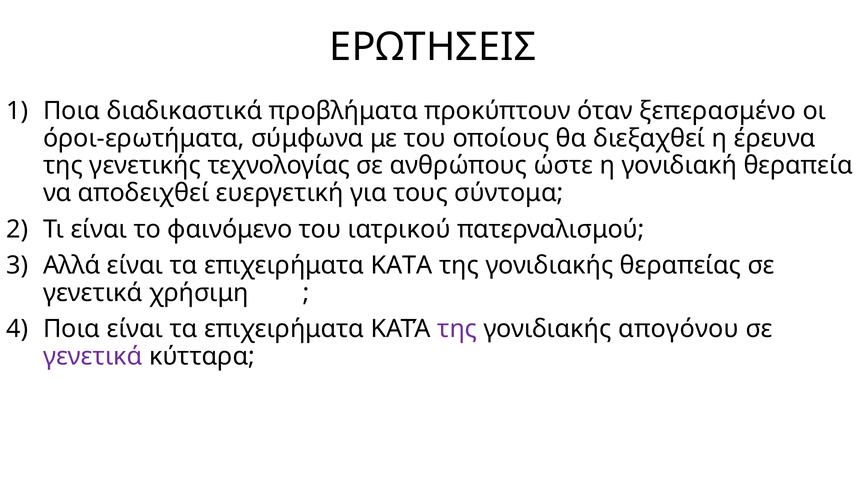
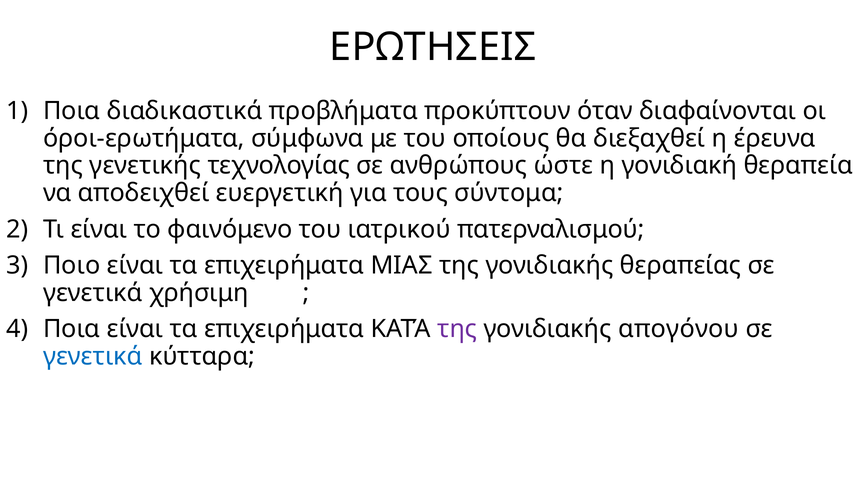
ξεπερασμένο: ξεπερασμένο -> διαφαίνονται
Αλλά: Αλλά -> Ποιο
ΚΑΤΑ: ΚΑΤΑ -> ΜΙΑΣ
γενετικά at (93, 356) colour: purple -> blue
